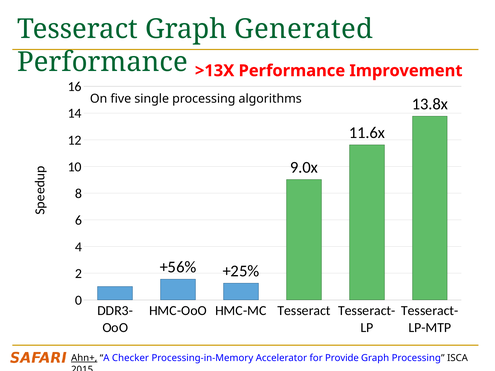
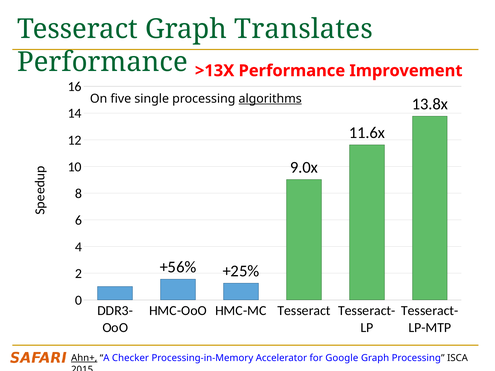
Generated: Generated -> Translates
algorithms underline: none -> present
Provide: Provide -> Google
